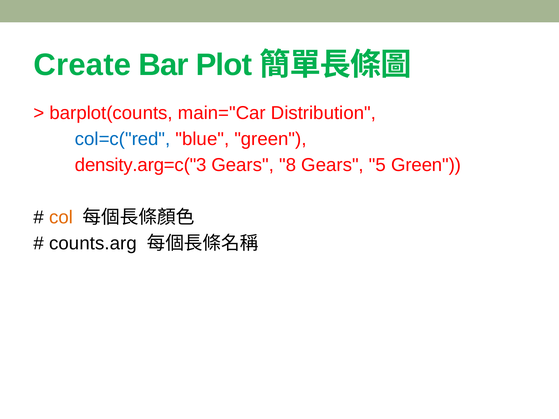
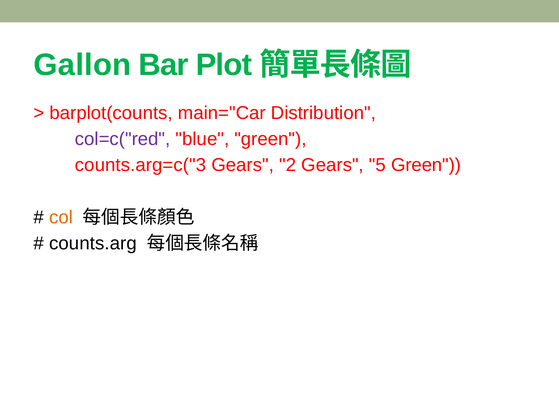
Create: Create -> Gallon
col=c("red colour: blue -> purple
density.arg=c("3: density.arg=c("3 -> counts.arg=c("3
8: 8 -> 2
